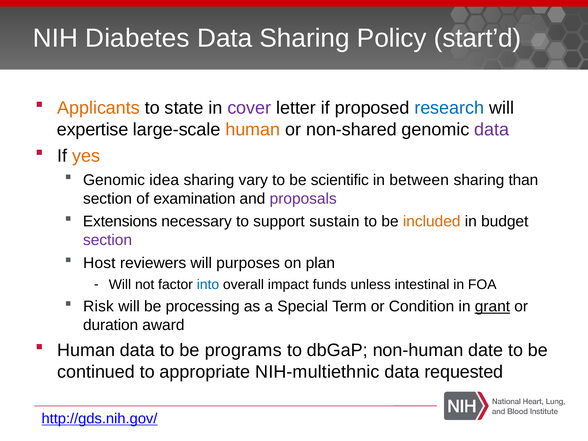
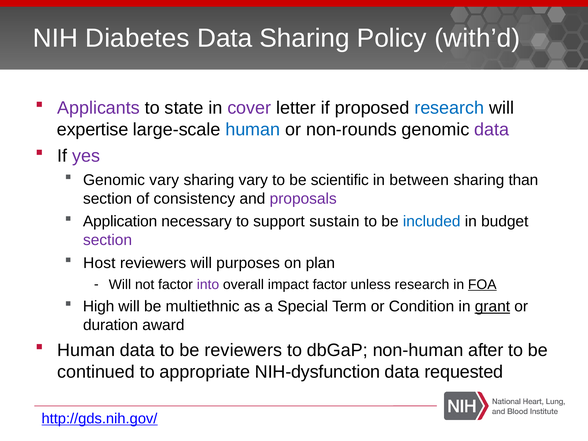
start’d: start’d -> with’d
Applicants colour: orange -> purple
human at (253, 129) colour: orange -> blue
non-shared: non-shared -> non-rounds
yes colour: orange -> purple
Genomic idea: idea -> vary
examination: examination -> consistency
Extensions: Extensions -> Application
included colour: orange -> blue
into colour: blue -> purple
impact funds: funds -> factor
unless intestinal: intestinal -> research
FOA underline: none -> present
Risk: Risk -> High
processing: processing -> multiethnic
be programs: programs -> reviewers
date: date -> after
NIH-multiethnic: NIH-multiethnic -> NIH-dysfunction
